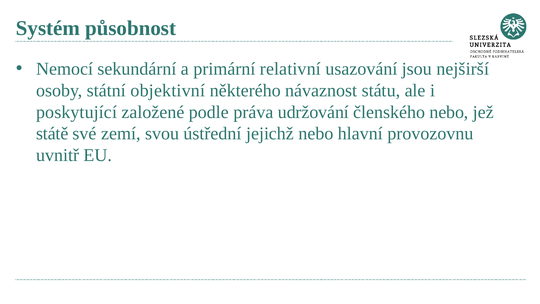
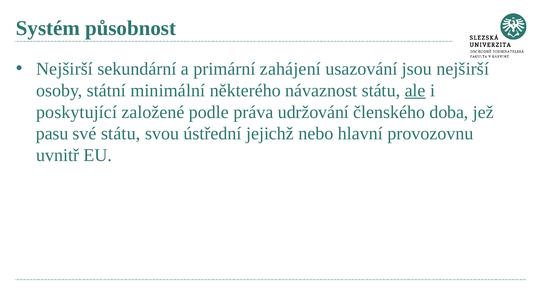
Nemocí at (65, 69): Nemocí -> Nejširší
relativní: relativní -> zahájení
objektivní: objektivní -> minimální
ale underline: none -> present
členského nebo: nebo -> doba
státě: státě -> pasu
své zemí: zemí -> státu
